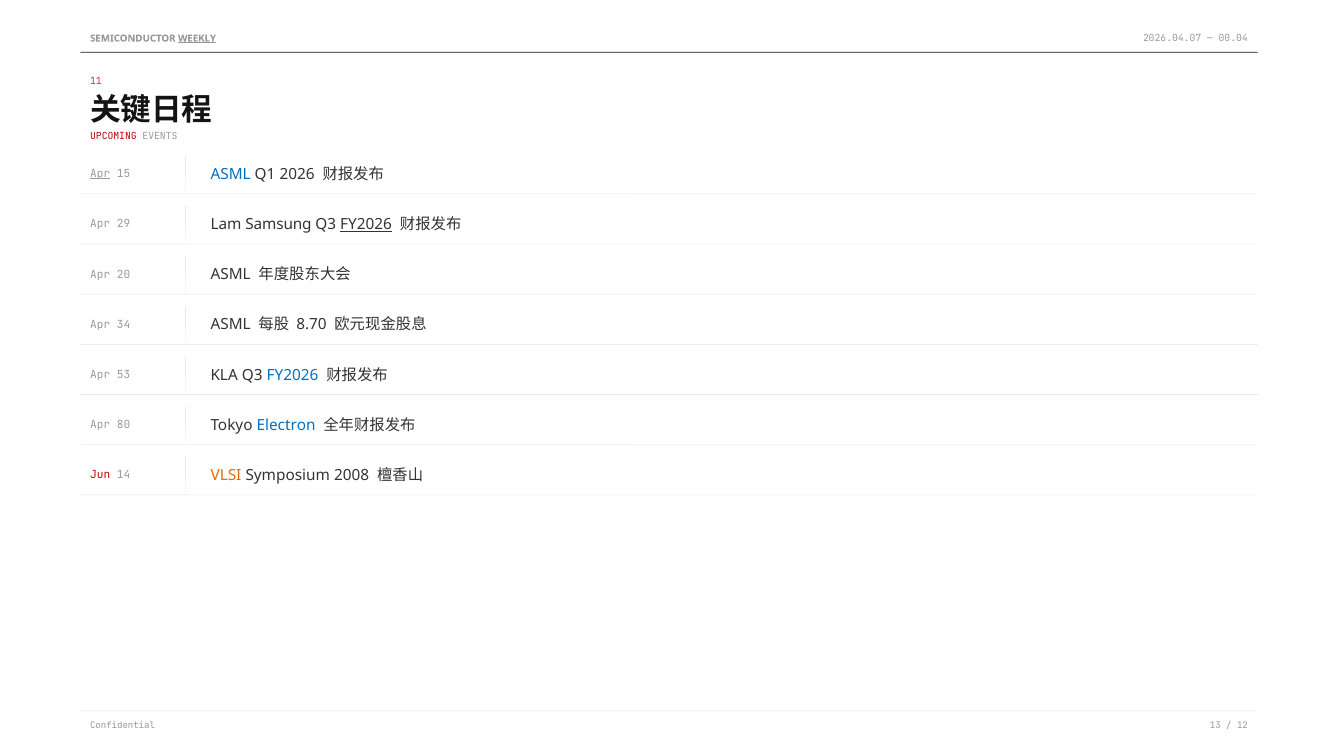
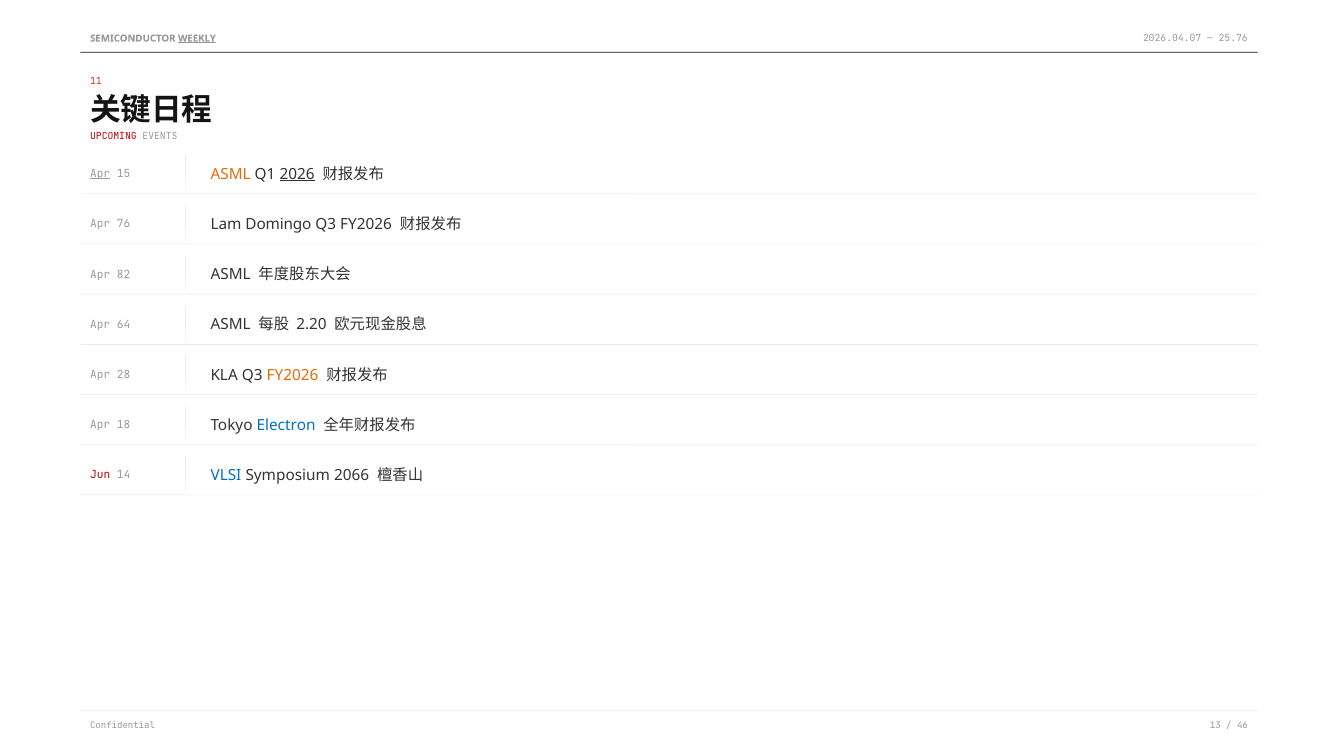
00.04: 00.04 -> 25.76
ASML at (231, 174) colour: blue -> orange
2026 underline: none -> present
29: 29 -> 76
Samsung: Samsung -> Domingo
FY2026 at (366, 224) underline: present -> none
20: 20 -> 82
34: 34 -> 64
8.70: 8.70 -> 2.20
53: 53 -> 28
FY2026 at (293, 375) colour: blue -> orange
80: 80 -> 18
VLSI colour: orange -> blue
2008: 2008 -> 2066
12: 12 -> 46
